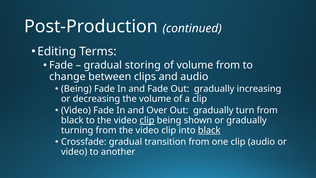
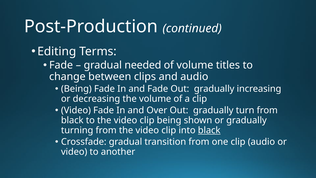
storing: storing -> needed
volume from: from -> titles
clip at (147, 120) underline: present -> none
